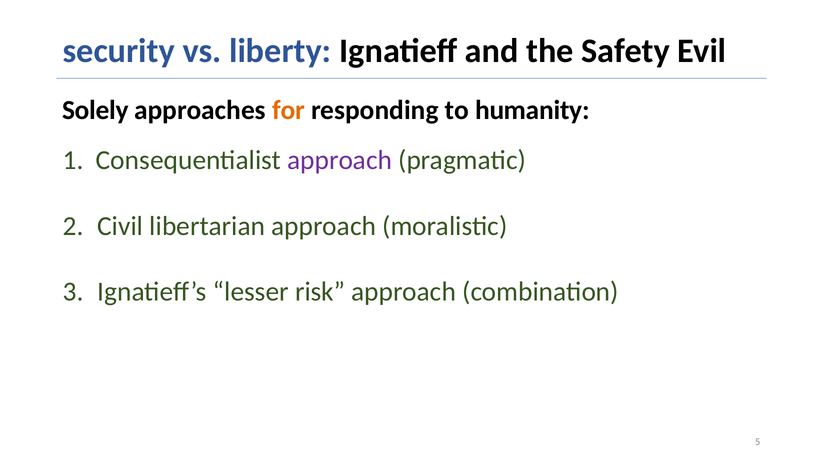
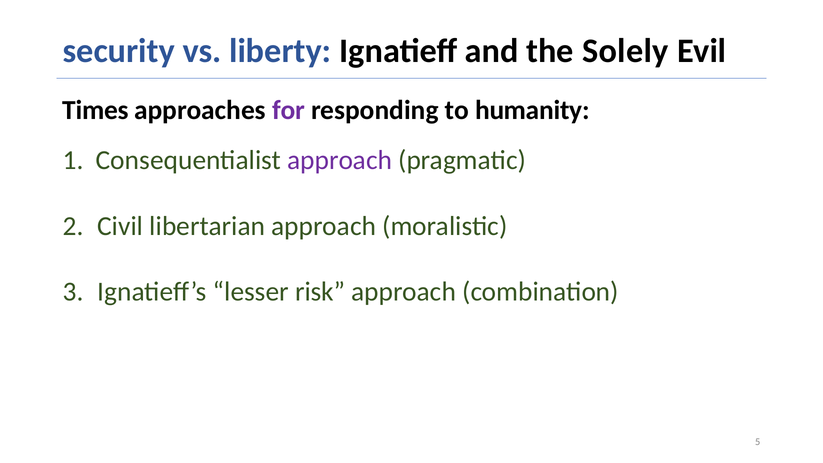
Safety: Safety -> Solely
Solely: Solely -> Times
for colour: orange -> purple
